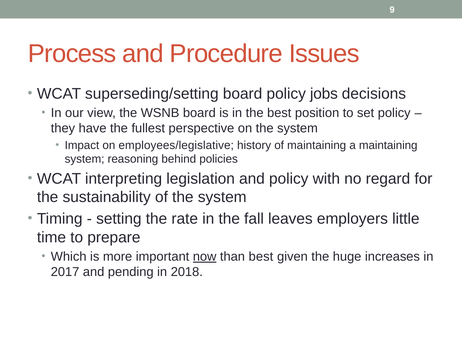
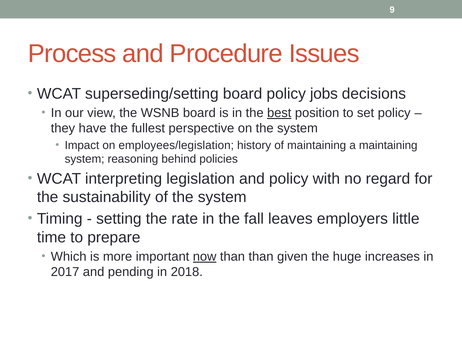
best at (279, 113) underline: none -> present
employees/legislative: employees/legislative -> employees/legislation
than best: best -> than
